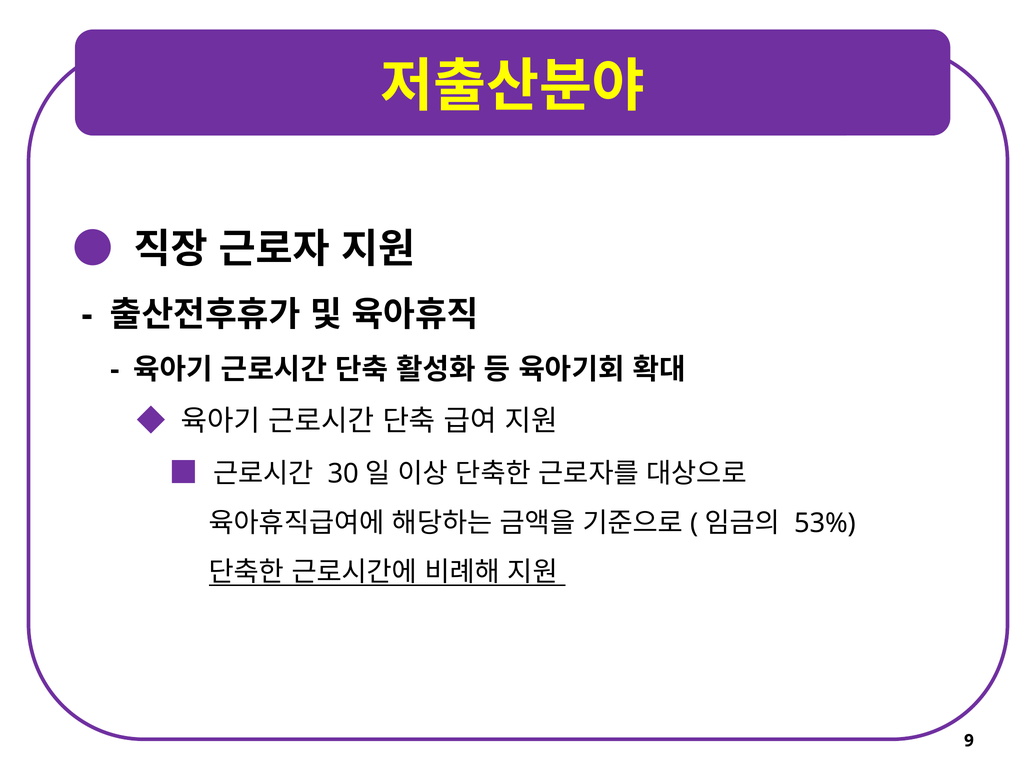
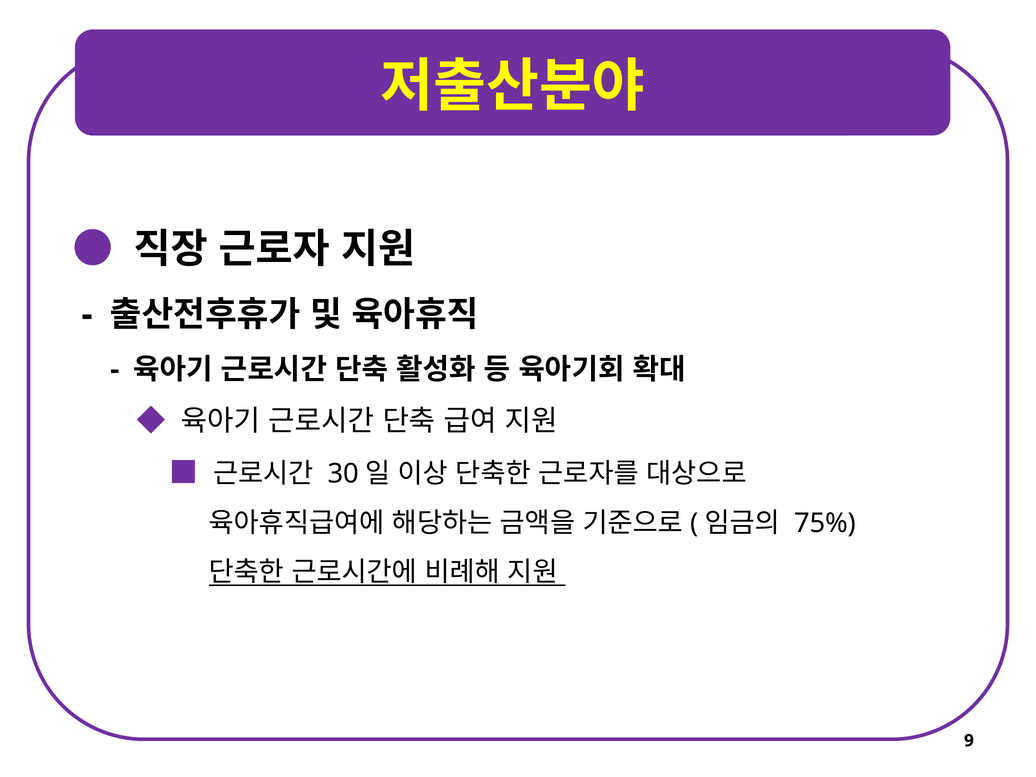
53%: 53% -> 75%
